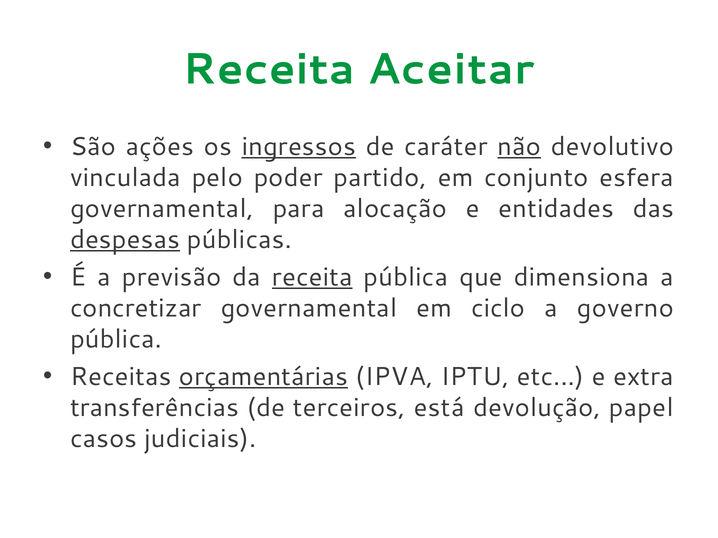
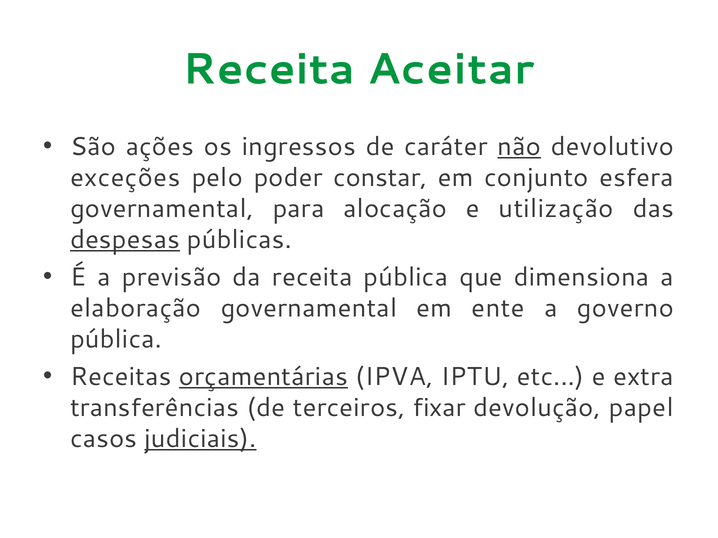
ingressos underline: present -> none
vinculada: vinculada -> exceções
partido: partido -> constar
entidades: entidades -> utilização
receita at (312, 277) underline: present -> none
concretizar: concretizar -> elaboração
ciclo: ciclo -> ente
está: está -> fixar
judiciais underline: none -> present
